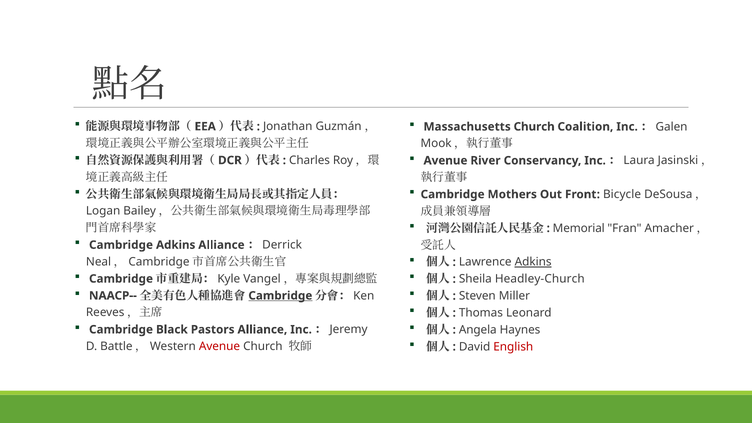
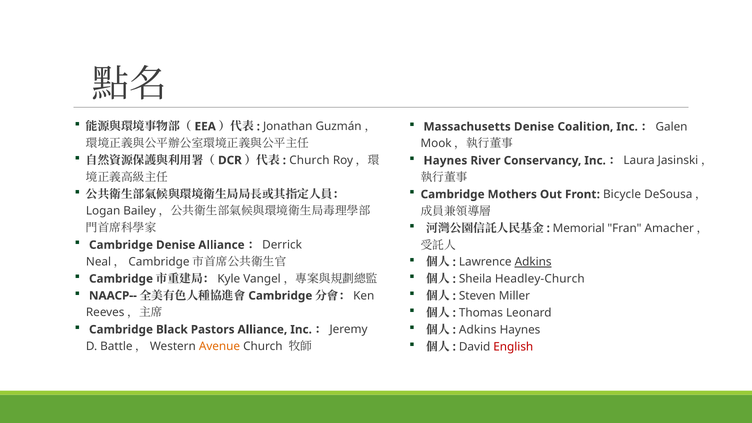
Massachusetts Church: Church -> Denise
Charles at (310, 160): Charles -> Church
Avenue at (445, 161): Avenue -> Haynes
Cambridge Adkins: Adkins -> Denise
Cambridge at (280, 296) underline: present -> none
Angela at (478, 330): Angela -> Adkins
Avenue at (220, 346) colour: red -> orange
